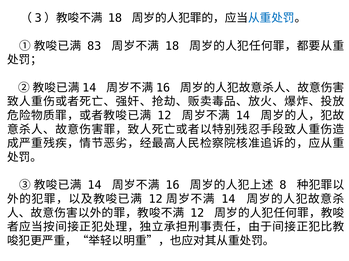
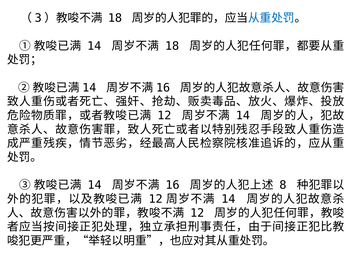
83 at (94, 46): 83 -> 14
